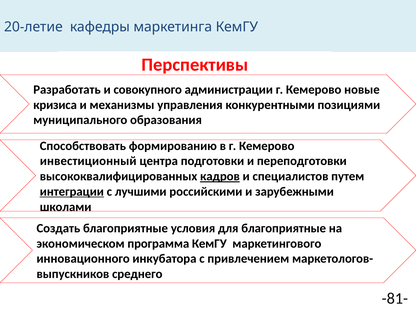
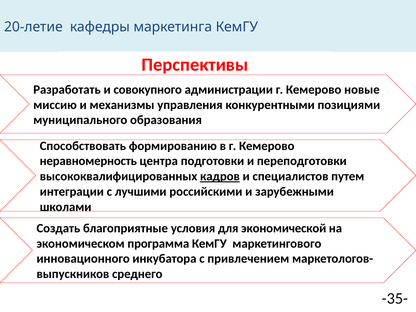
кризиса: кризиса -> миссию
инвестиционный: инвестиционный -> неравномерность
интеграции underline: present -> none
для благоприятные: благоприятные -> экономической
-81-: -81- -> -35-
